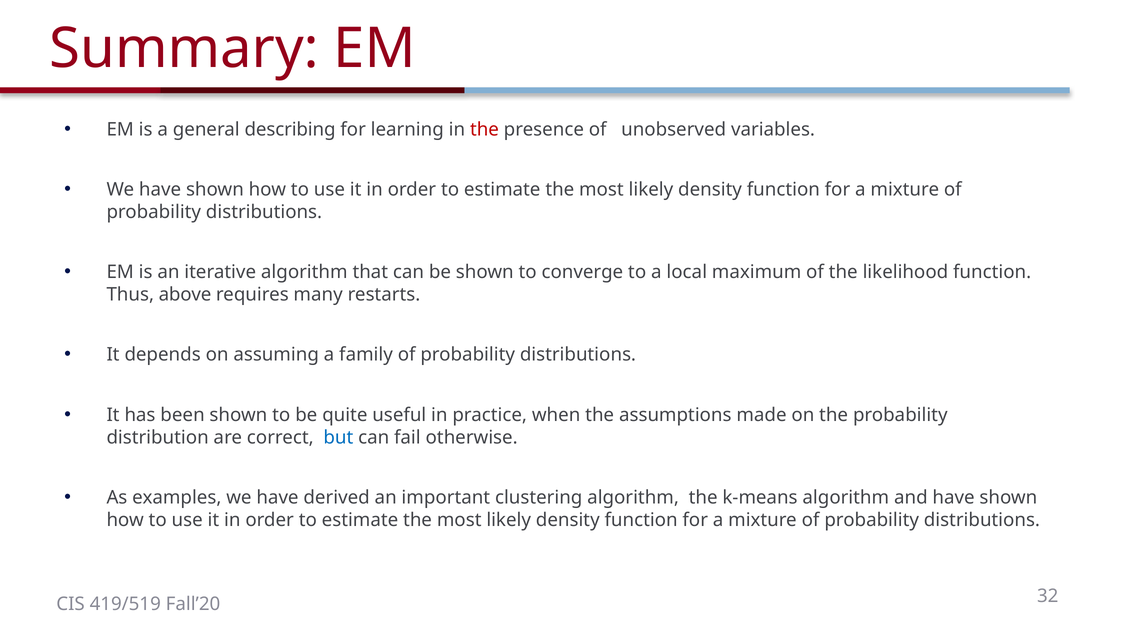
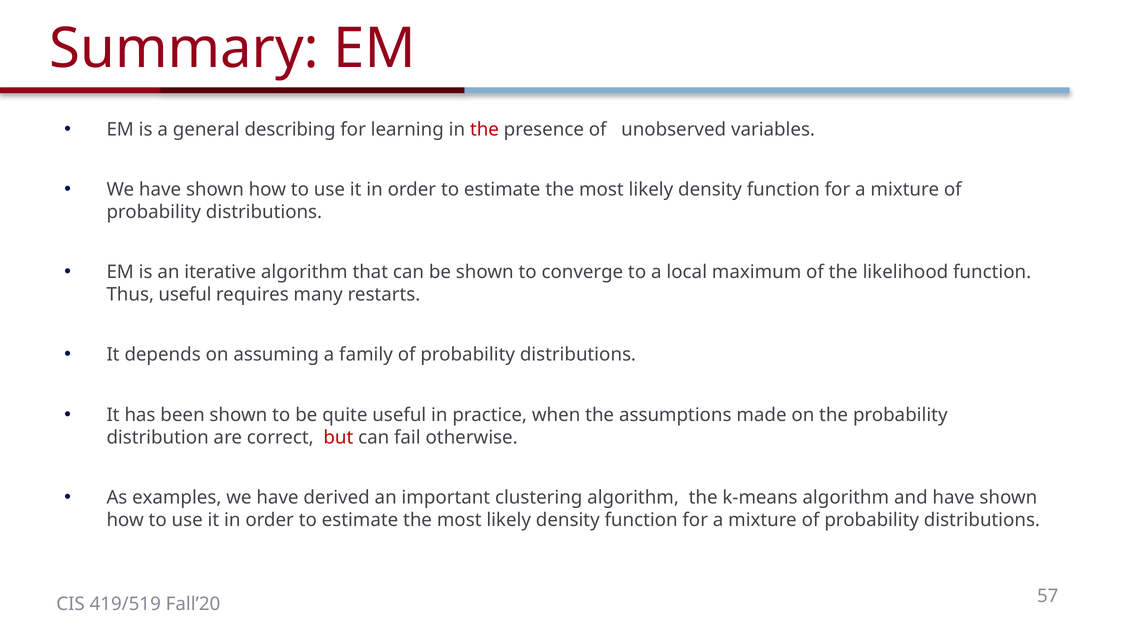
Thus above: above -> useful
but colour: blue -> red
32: 32 -> 57
